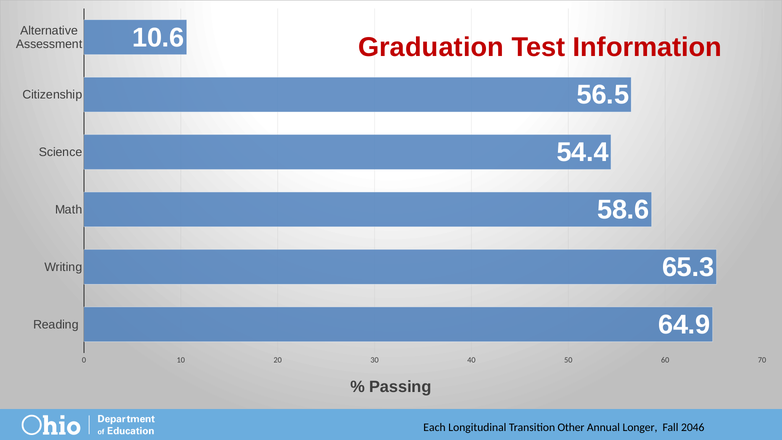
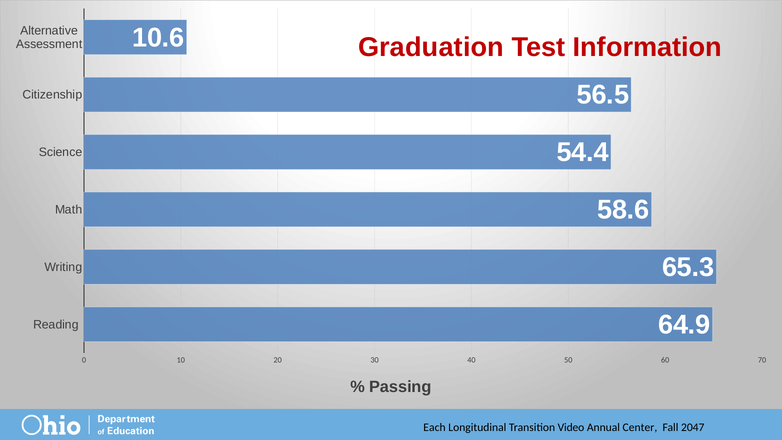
Other: Other -> Video
Longer: Longer -> Center
2046: 2046 -> 2047
